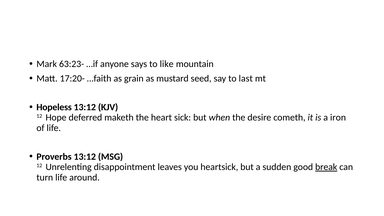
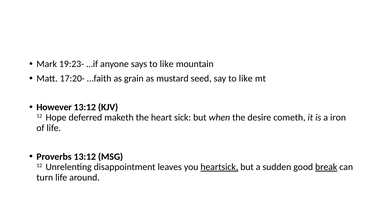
63:23-: 63:23- -> 19:23-
say to last: last -> like
Hopeless: Hopeless -> However
heartsick underline: none -> present
